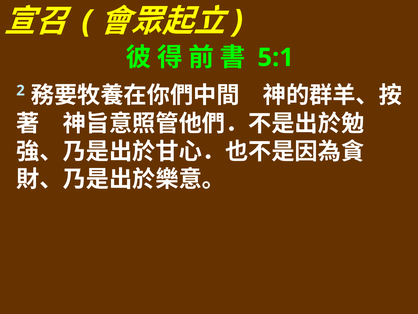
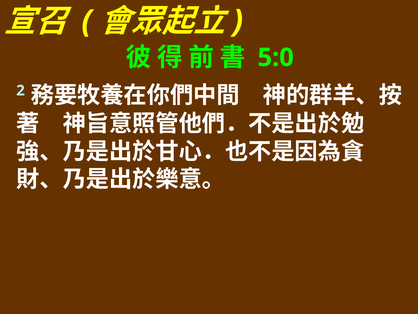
5:1: 5:1 -> 5:0
